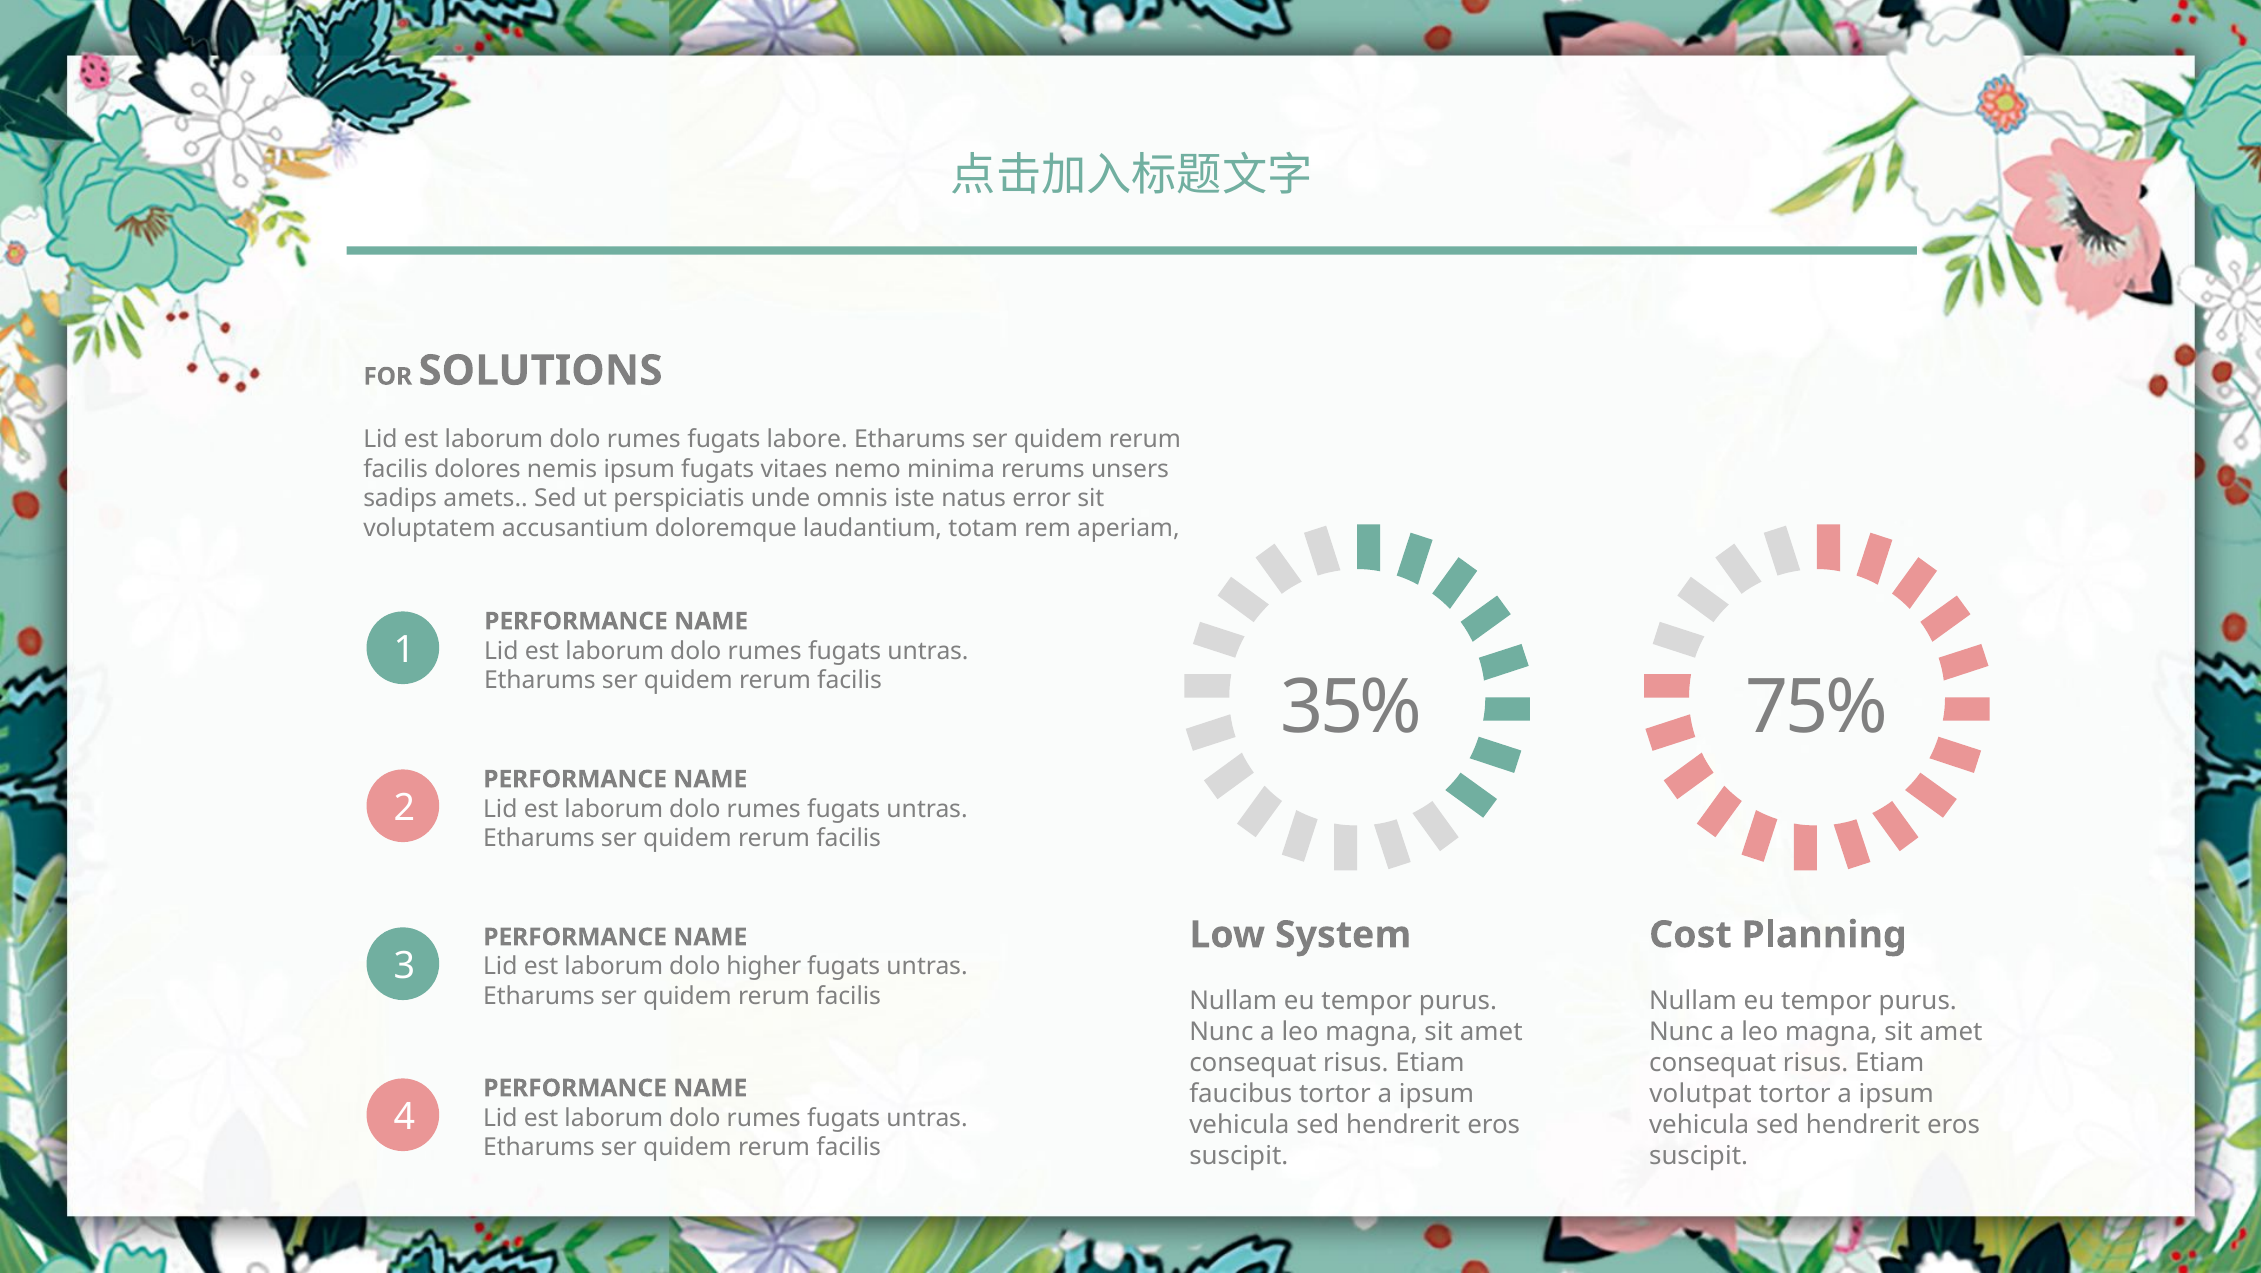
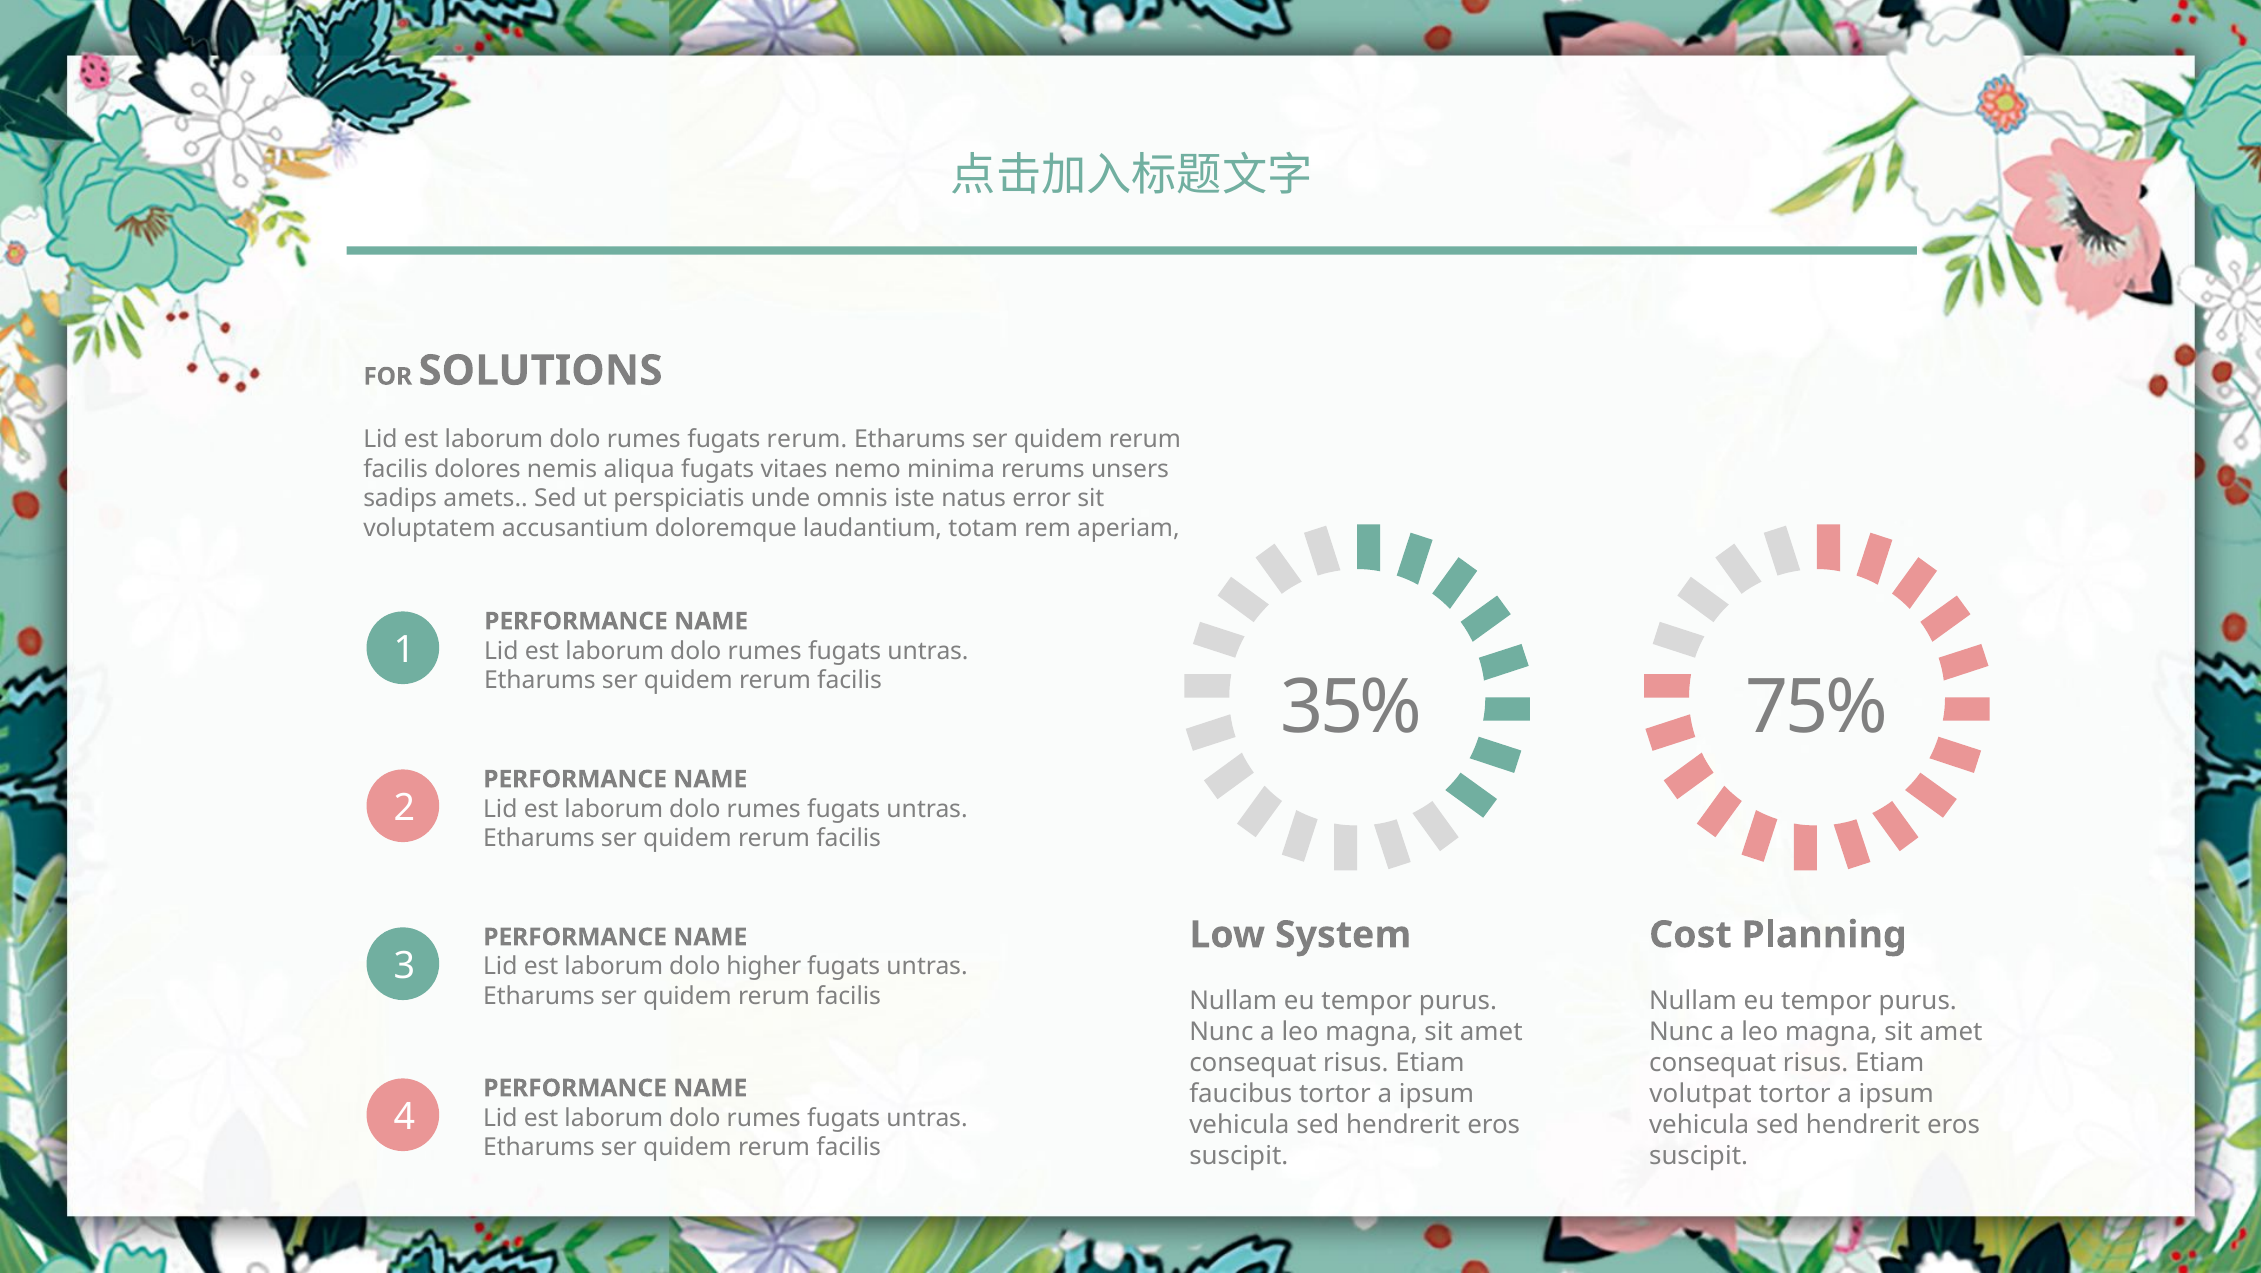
fugats labore: labore -> rerum
nemis ipsum: ipsum -> aliqua
